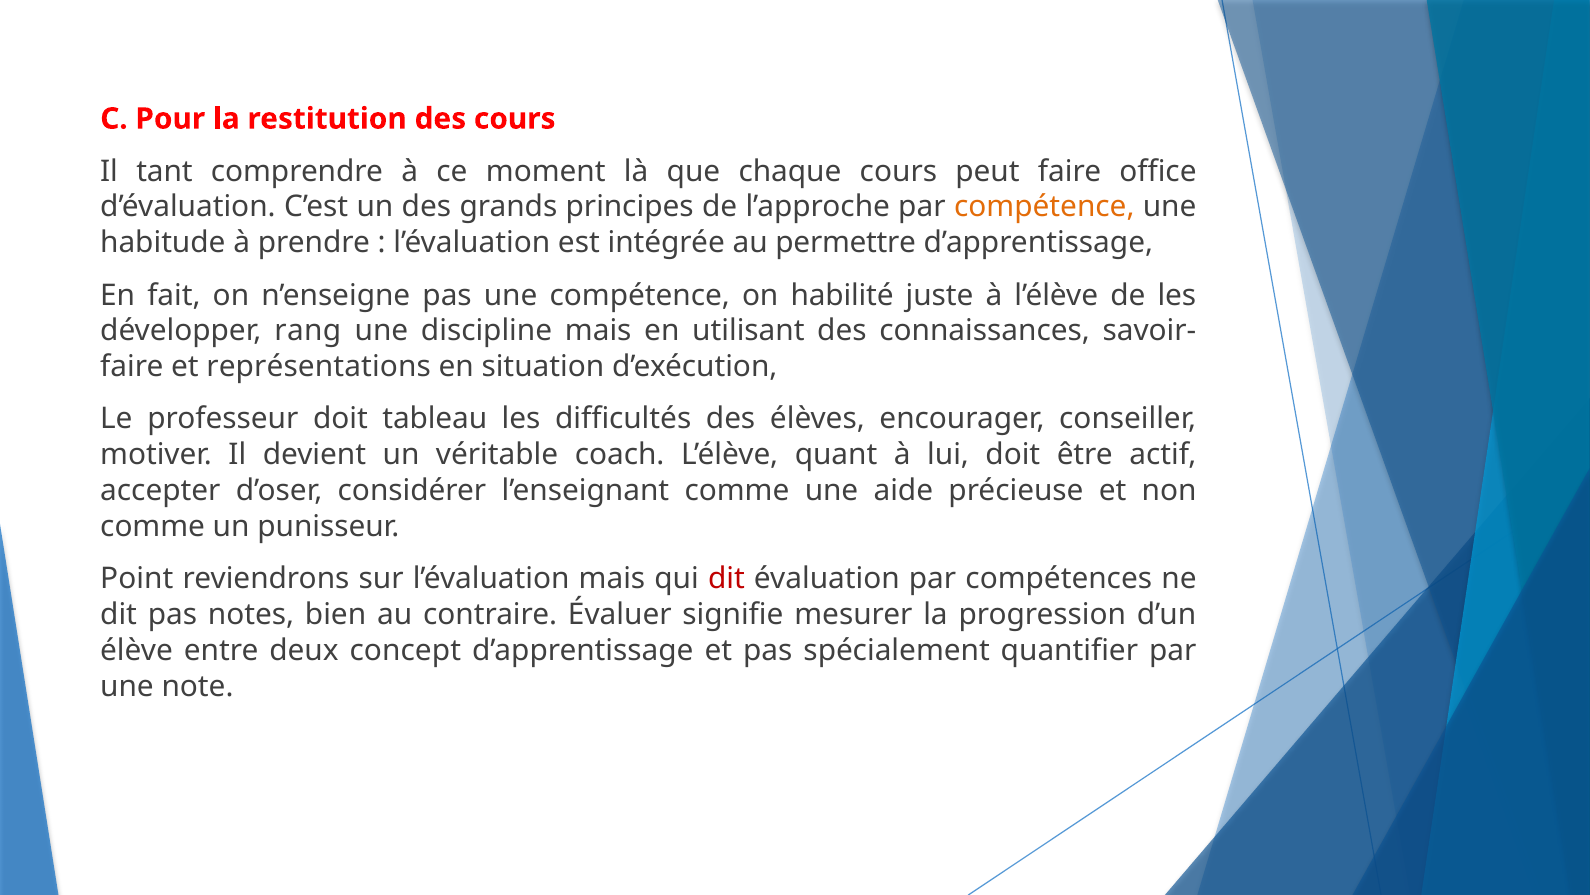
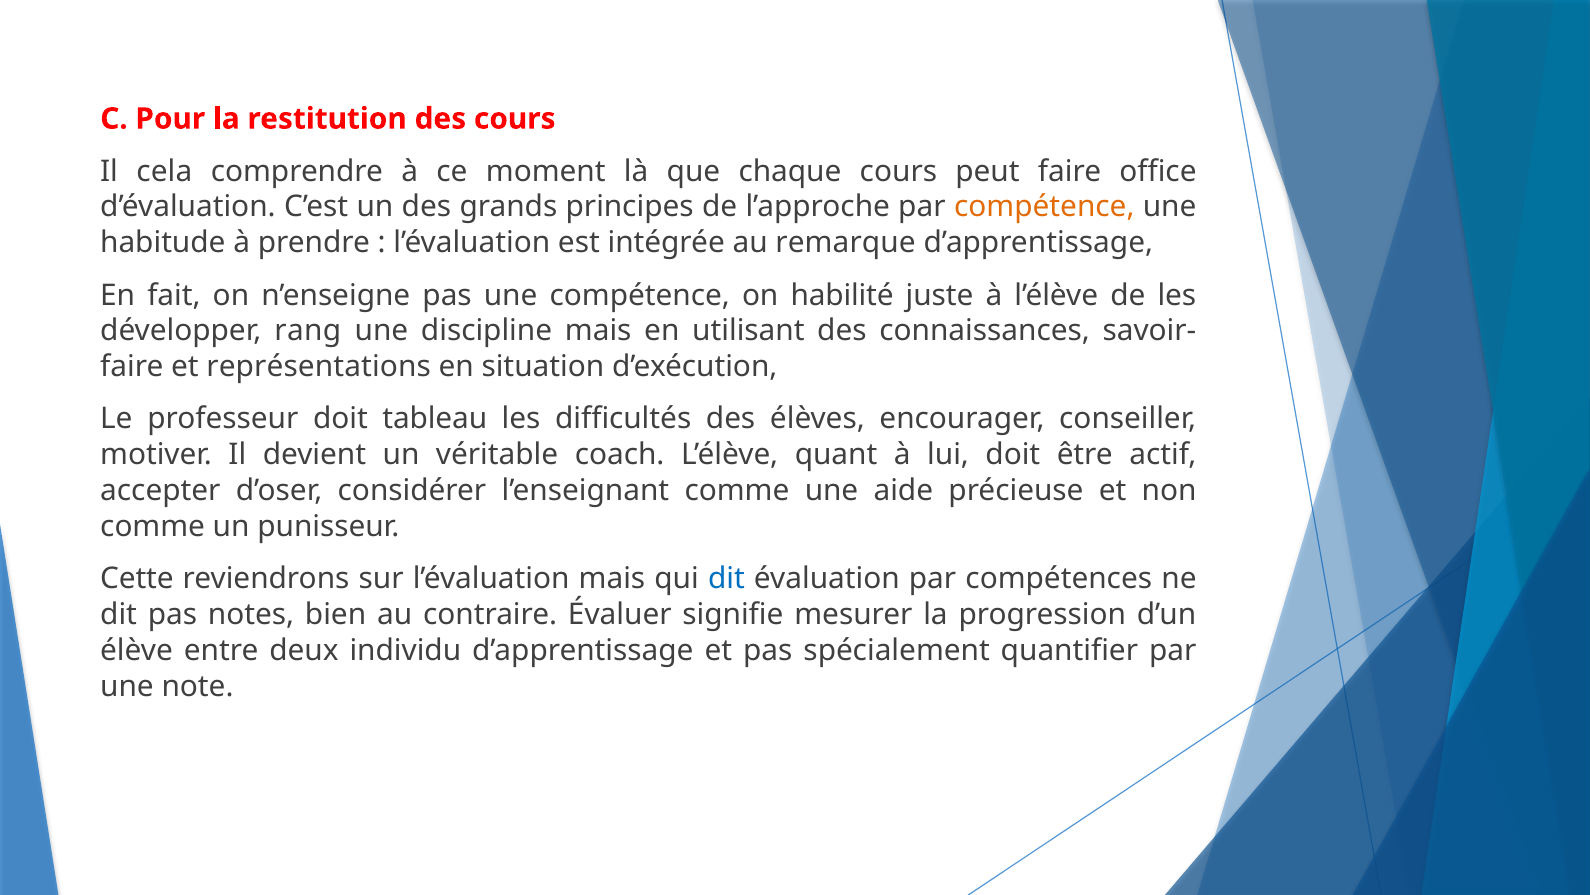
tant: tant -> cela
permettre: permettre -> remarque
Point: Point -> Cette
dit at (726, 579) colour: red -> blue
concept: concept -> individu
